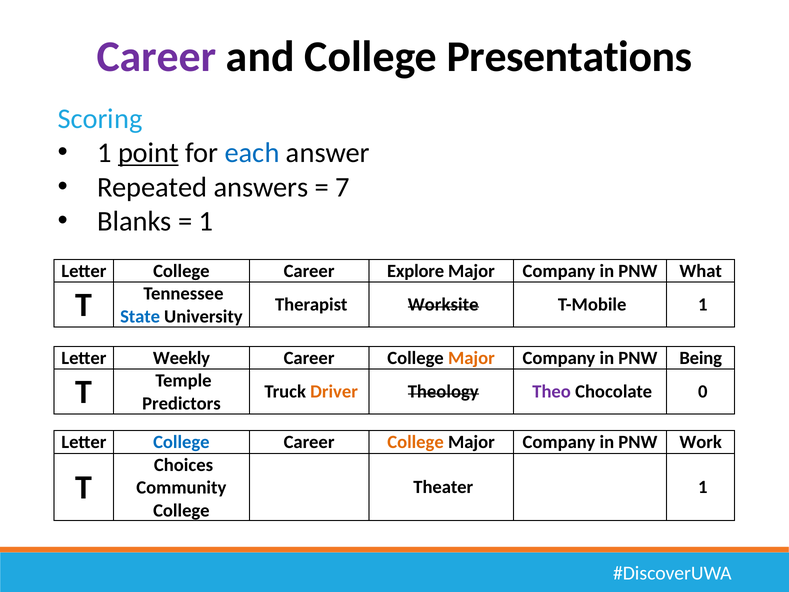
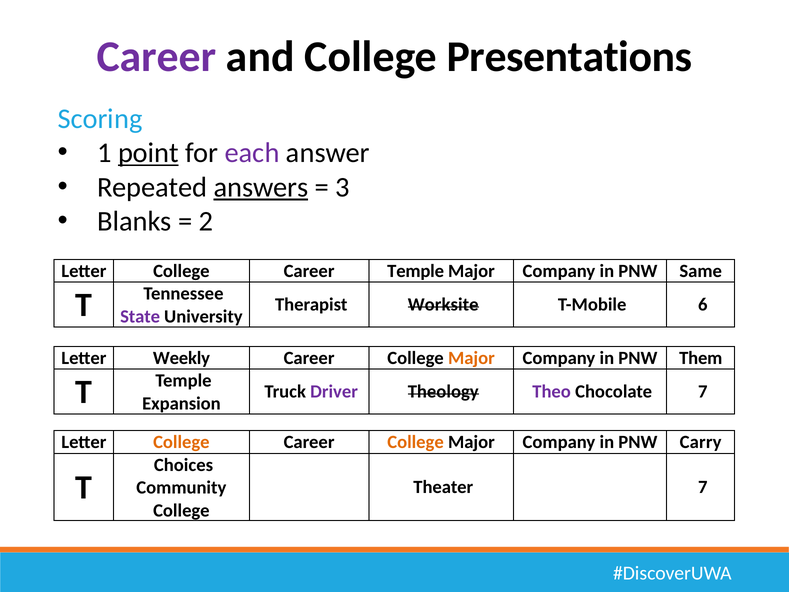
each colour: blue -> purple
answers underline: none -> present
7: 7 -> 3
1 at (206, 221): 1 -> 2
Career Explore: Explore -> Temple
What: What -> Same
T-Mobile 1: 1 -> 6
State colour: blue -> purple
Being: Being -> Them
Driver colour: orange -> purple
Chocolate 0: 0 -> 7
Predictors: Predictors -> Expansion
College at (181, 442) colour: blue -> orange
Work: Work -> Carry
Theater 1: 1 -> 7
